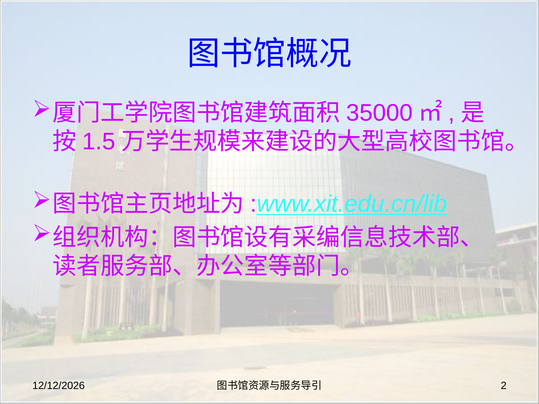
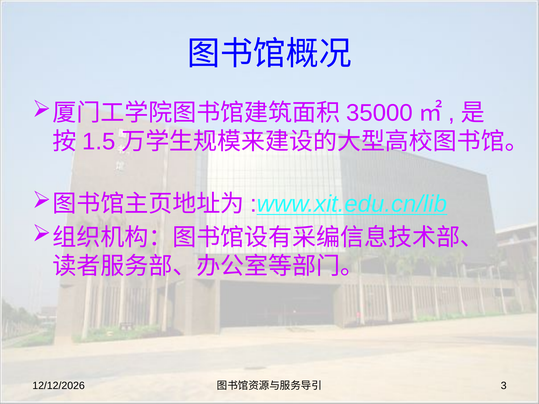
2: 2 -> 3
